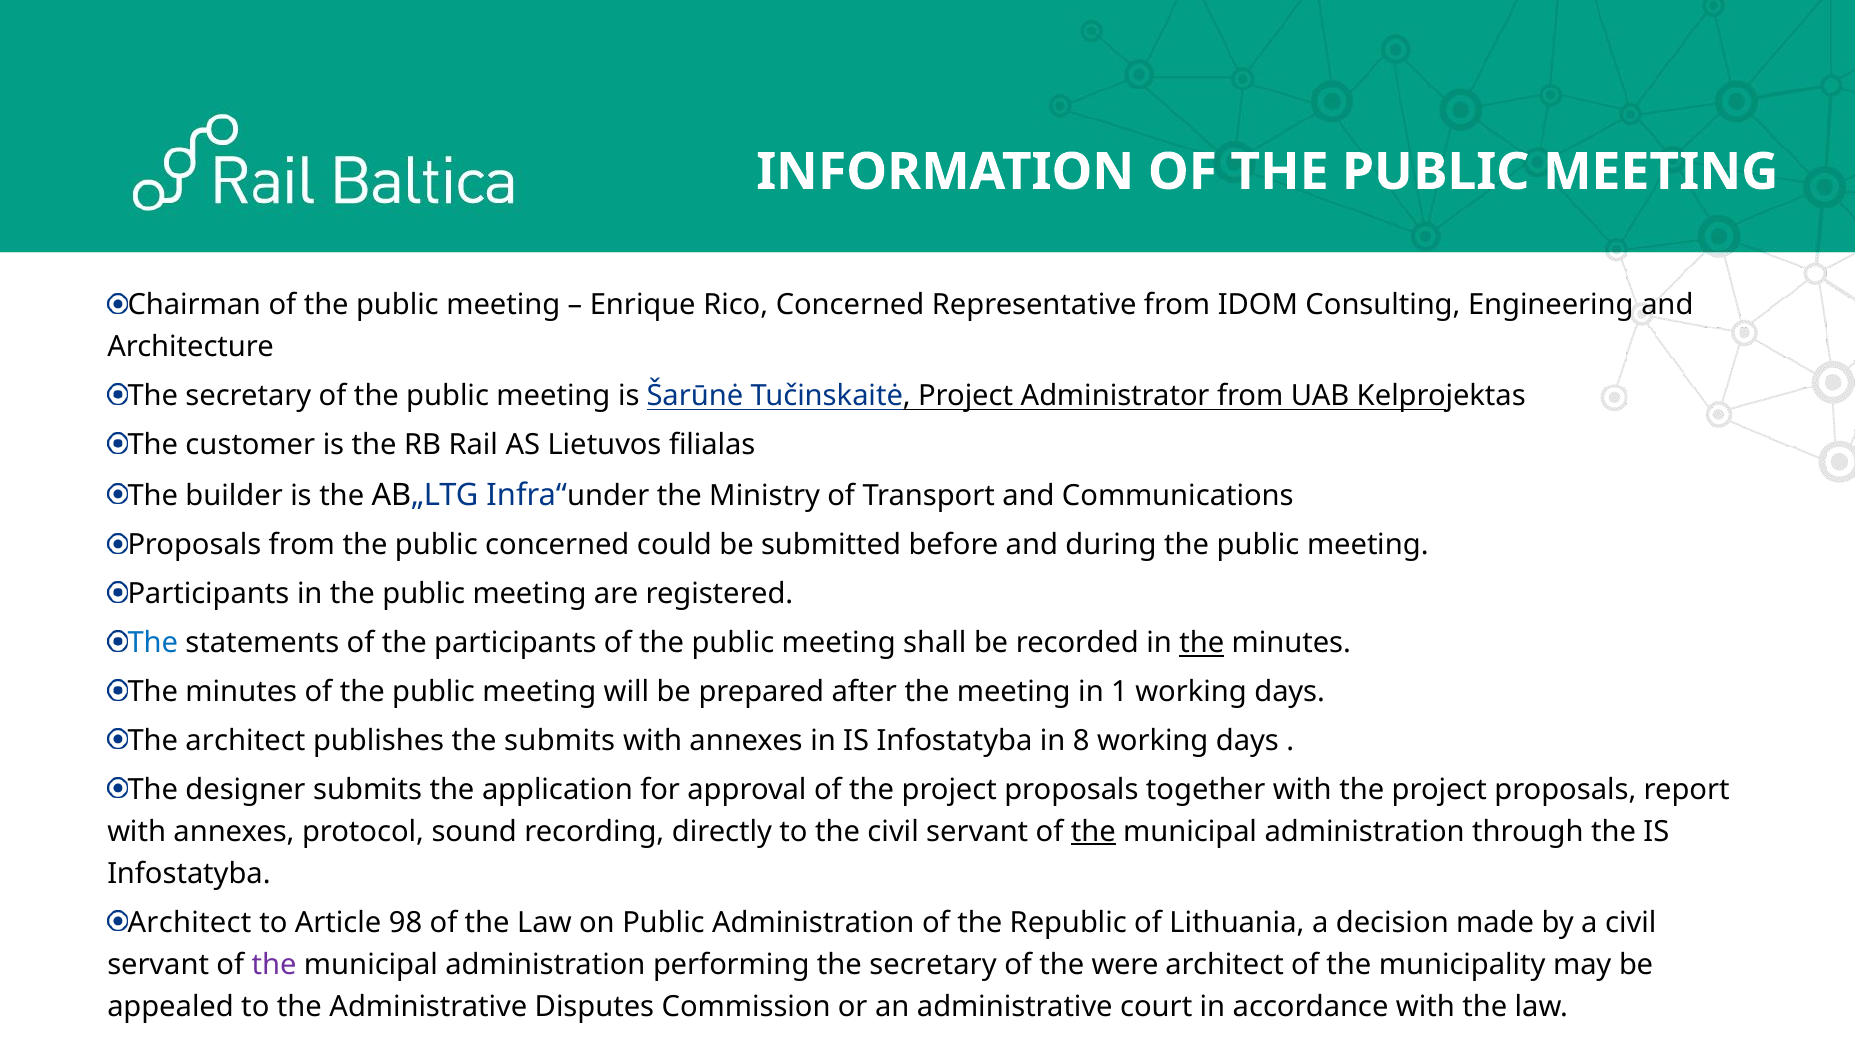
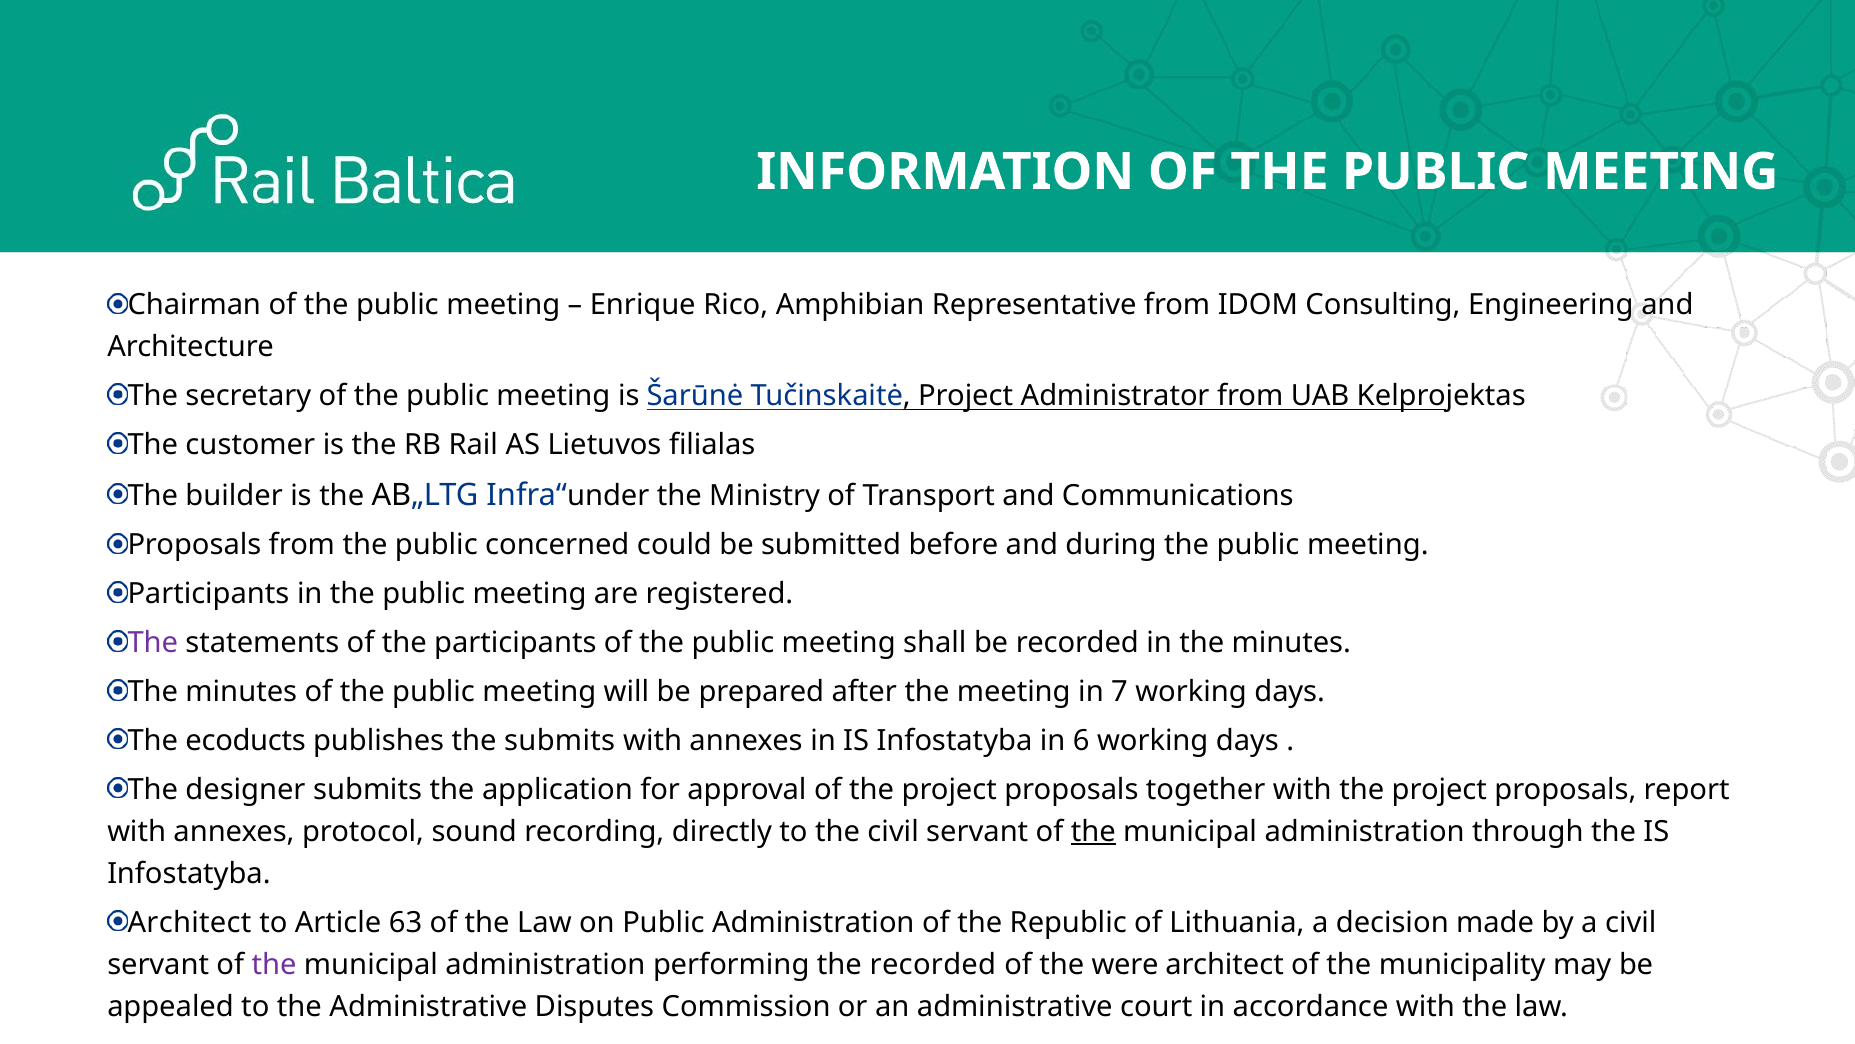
Rico Concerned: Concerned -> Amphibian
The at (153, 643) colour: blue -> purple
the at (1202, 643) underline: present -> none
1: 1 -> 7
The architect: architect -> ecoducts
8: 8 -> 6
98: 98 -> 63
performing the secretary: secretary -> recorded
